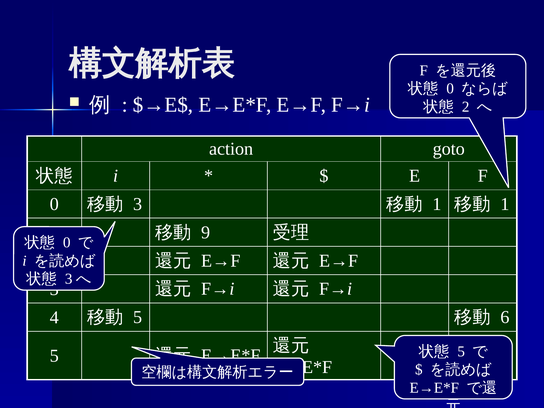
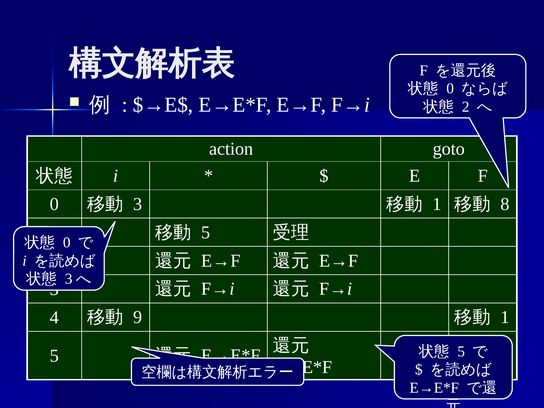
1 at (505, 204): 1 -> 8
9 at (206, 232): 9 -> 5
5 at (138, 317): 5 -> 9
6 at (505, 317): 6 -> 1
